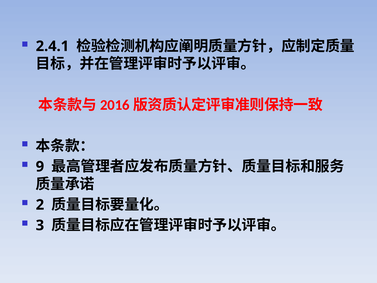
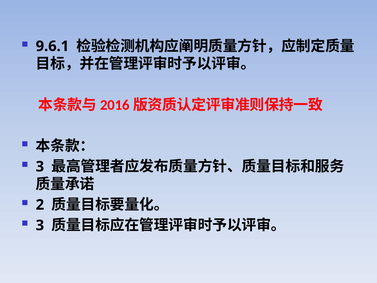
2.4.1: 2.4.1 -> 9.6.1
9 at (40, 166): 9 -> 3
